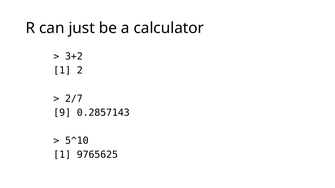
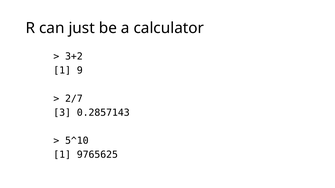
2: 2 -> 9
9: 9 -> 3
